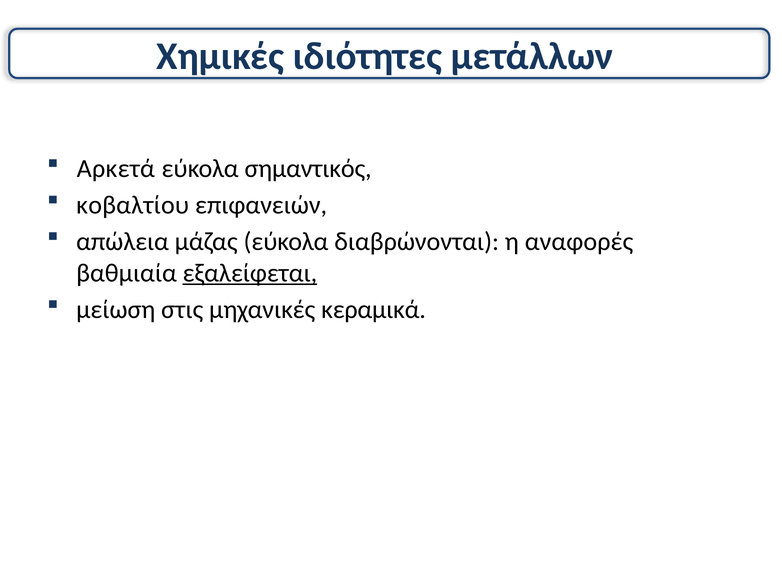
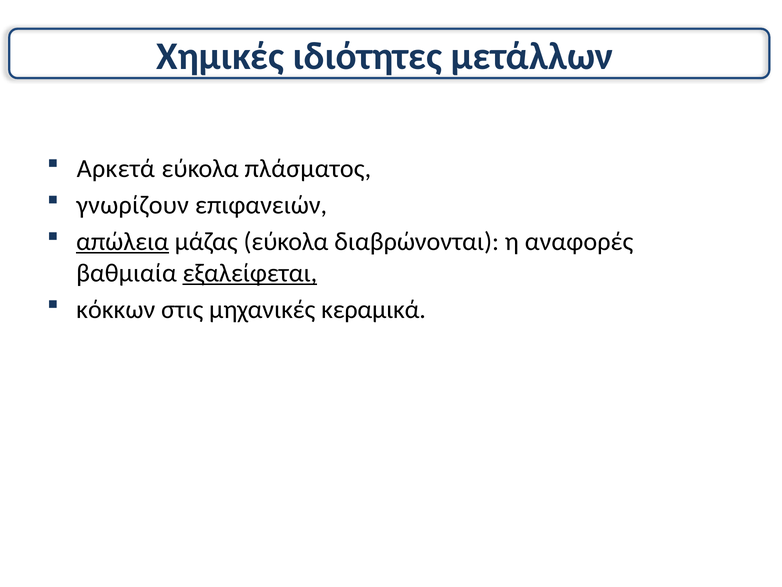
σημαντικός: σημαντικός -> πλάσματος
κοβαλτίου: κοβαλτίου -> γνωρίζουν
απώλεια underline: none -> present
μείωση: μείωση -> κόκκων
